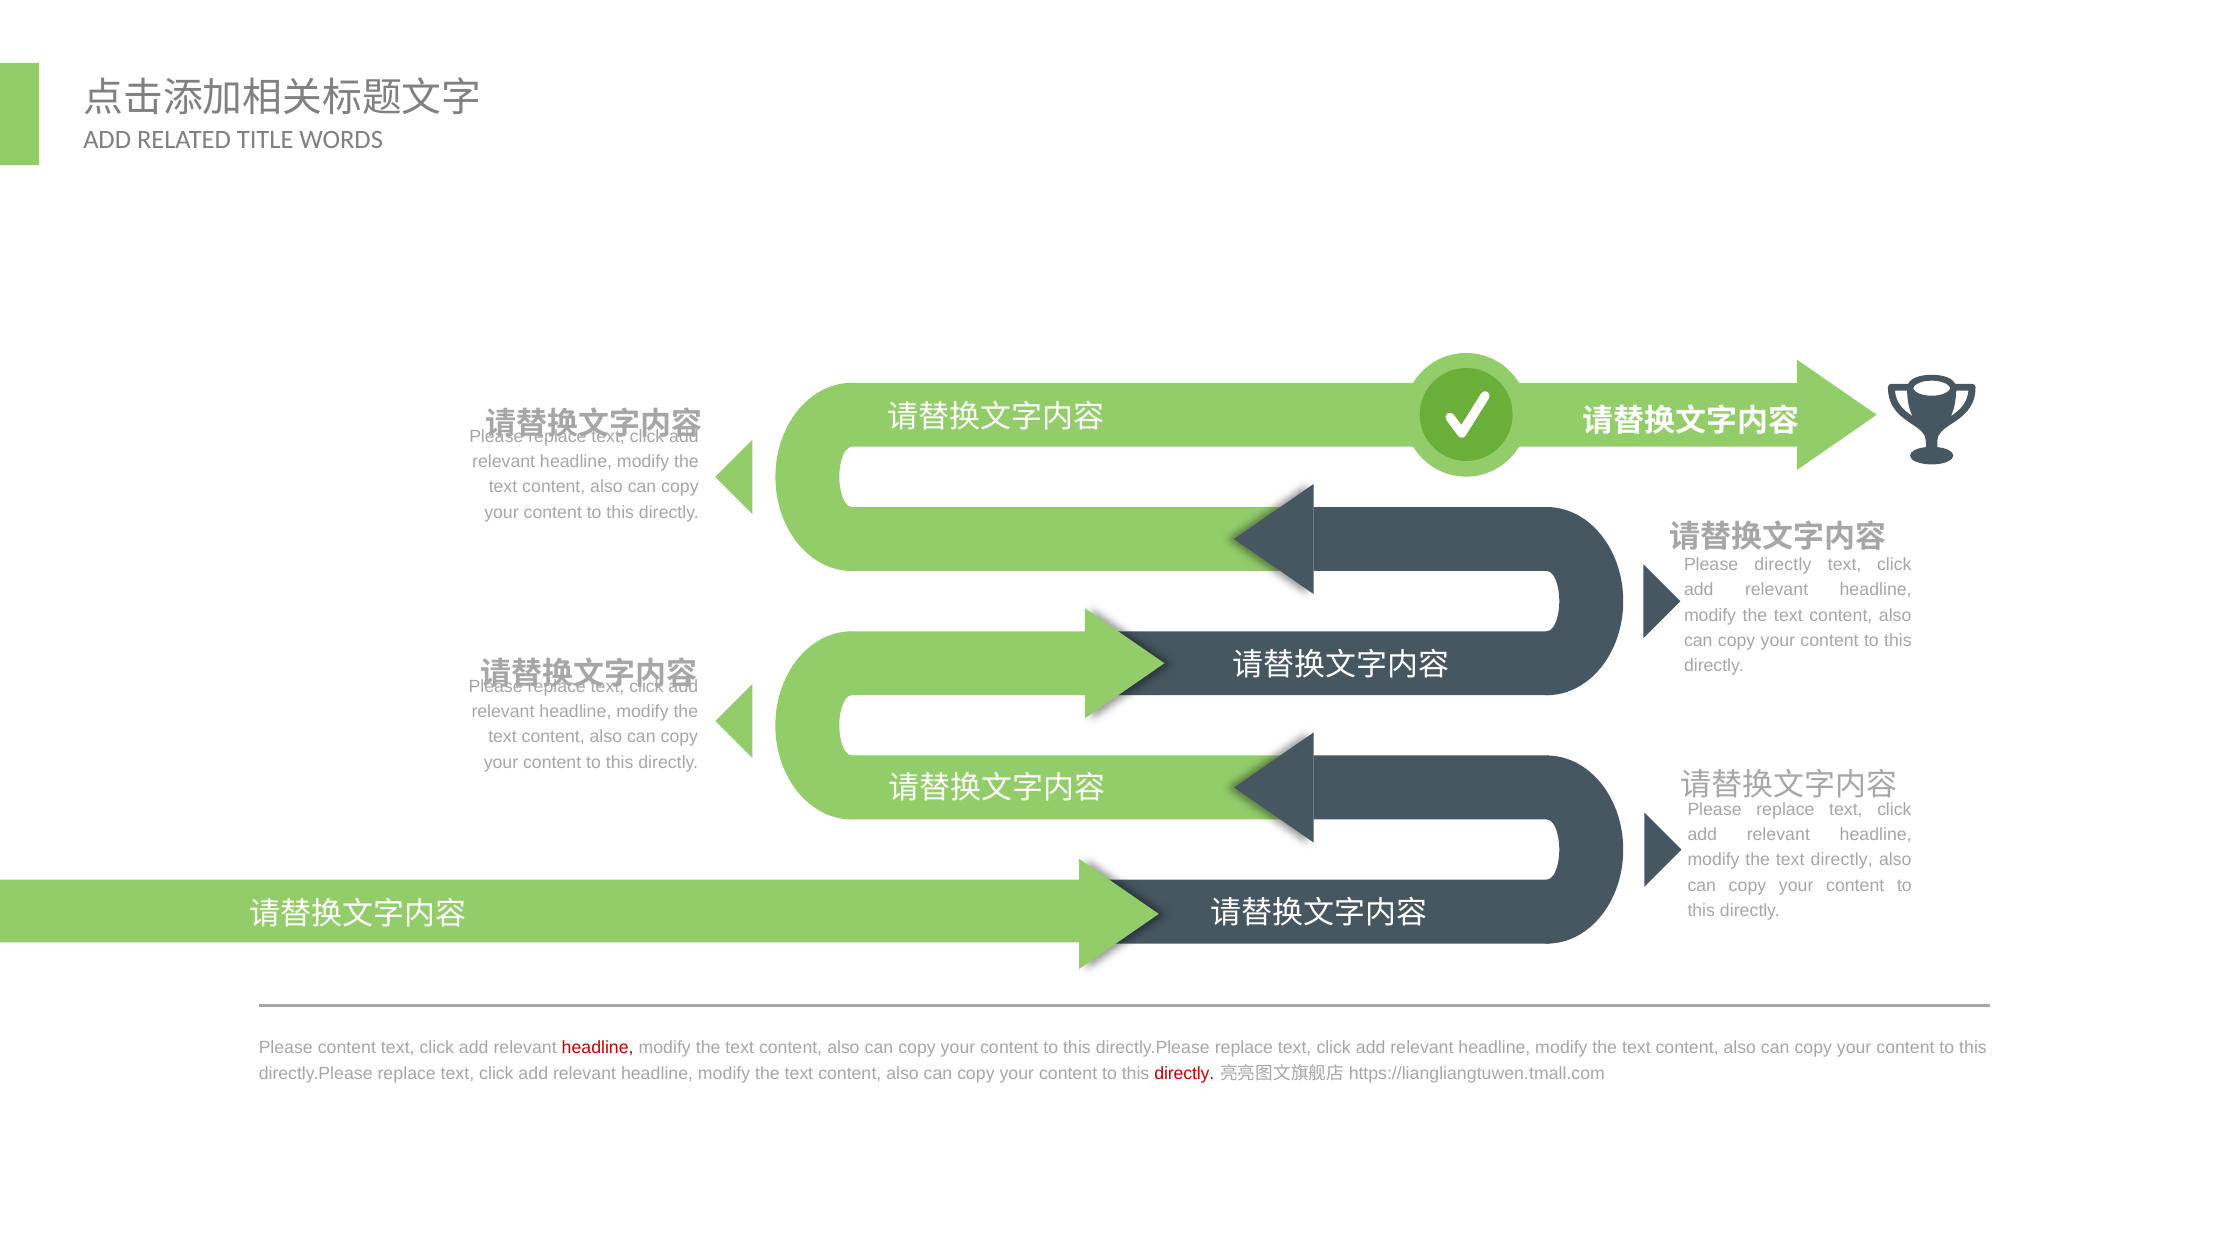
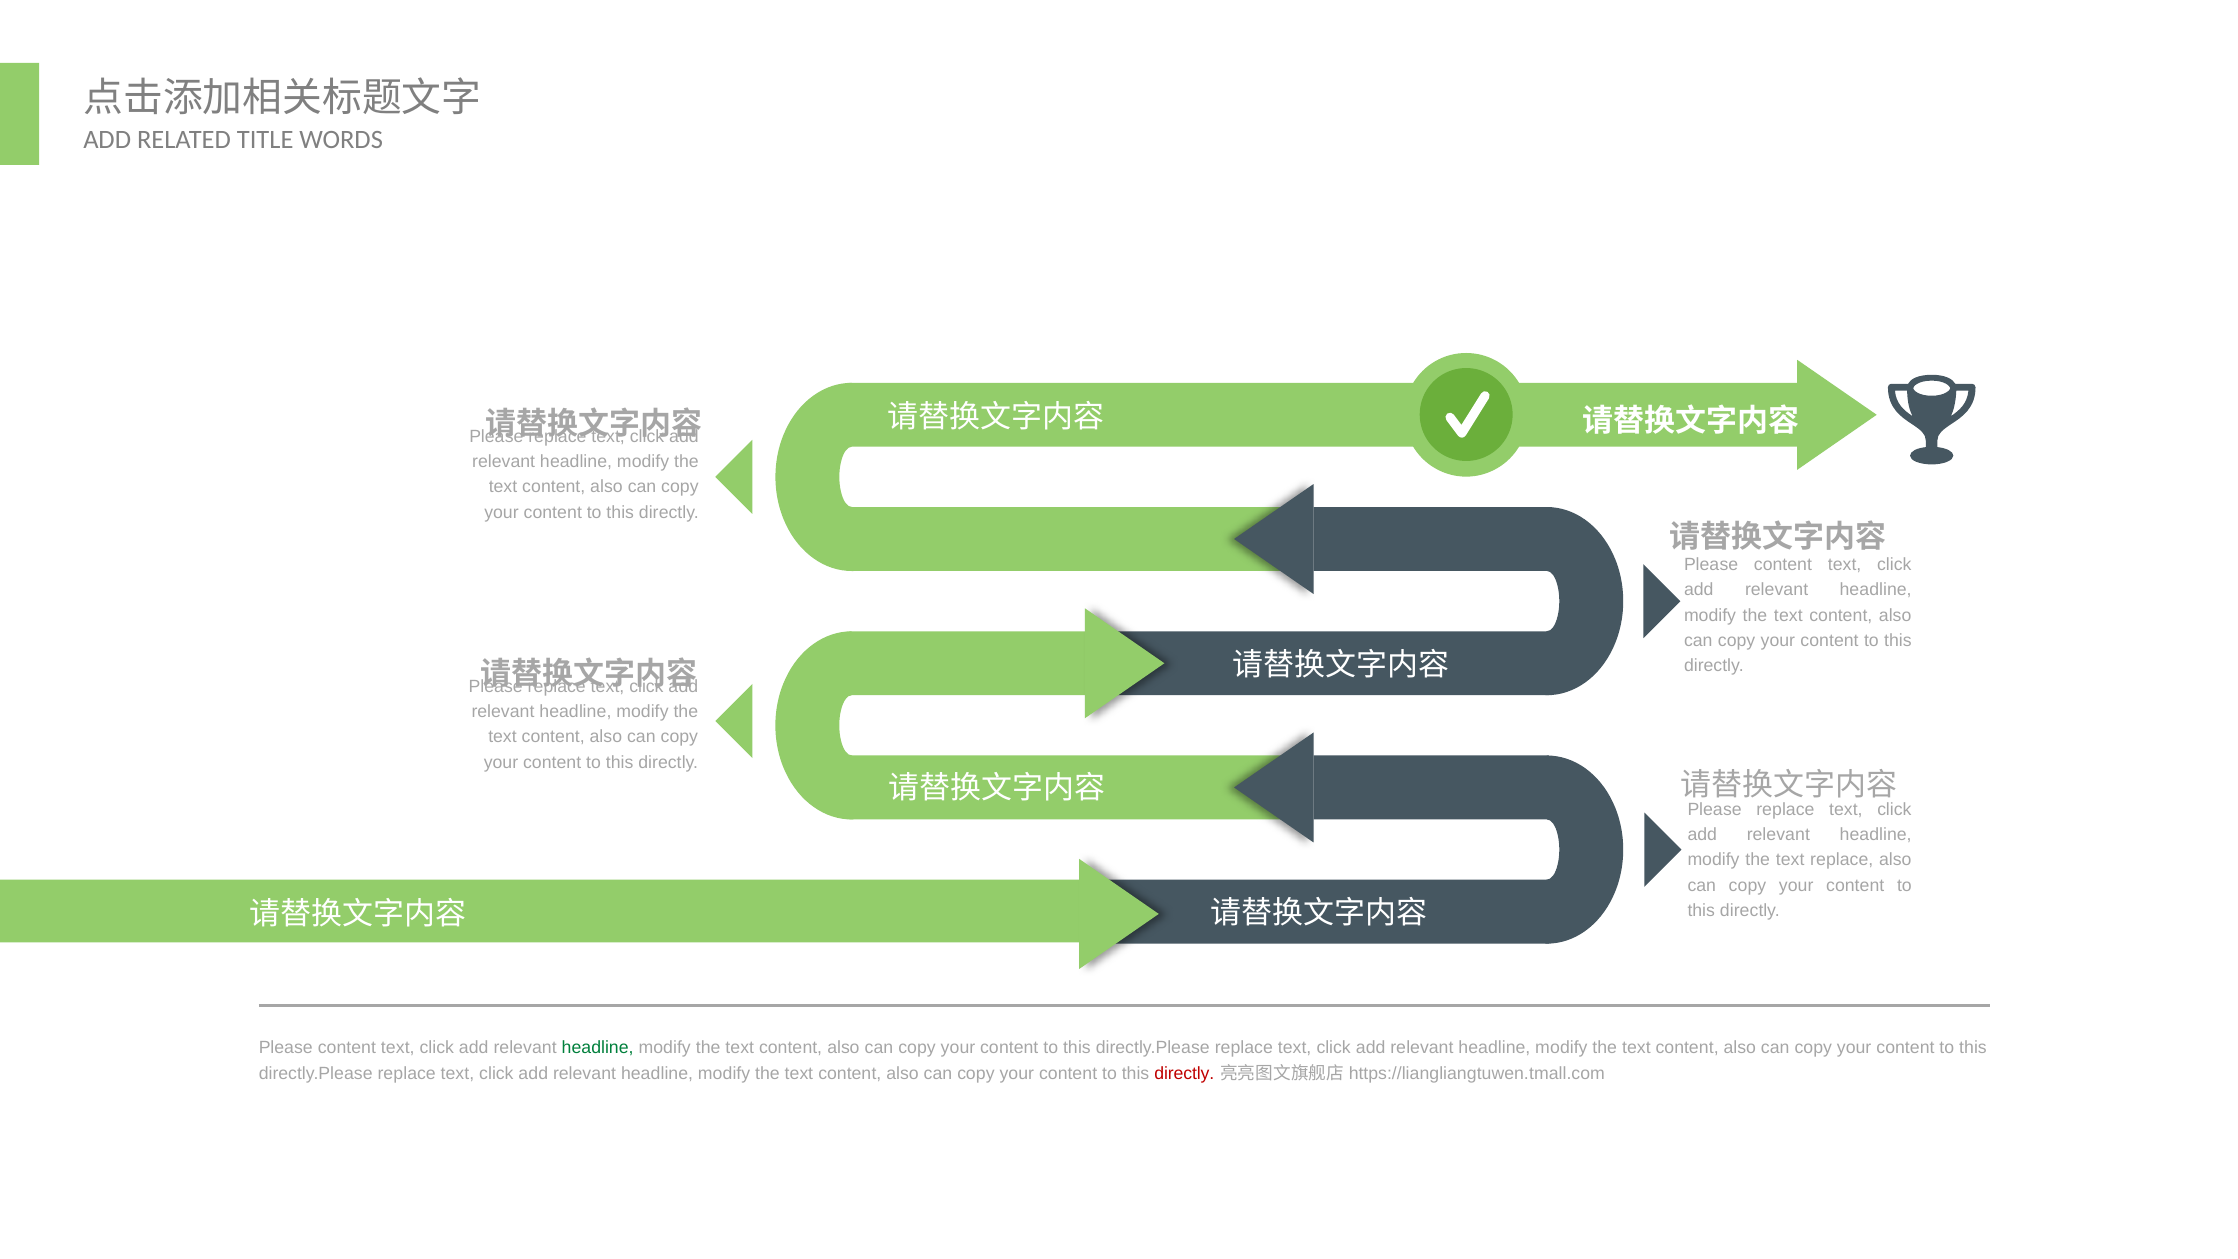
directly at (1783, 565): directly -> content
text directly: directly -> replace
headline at (598, 1048) colour: red -> green
